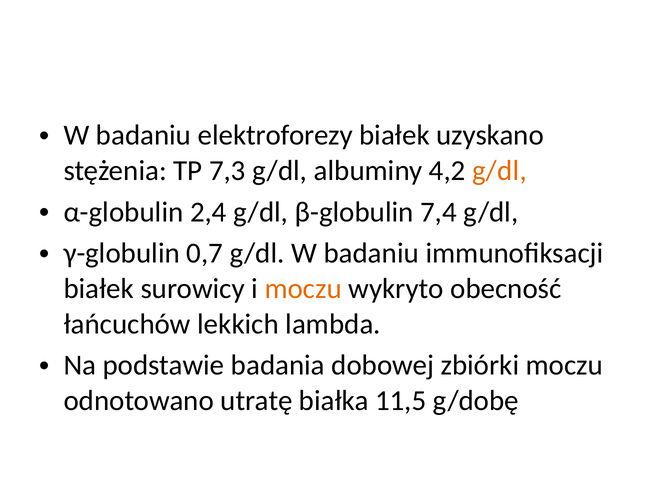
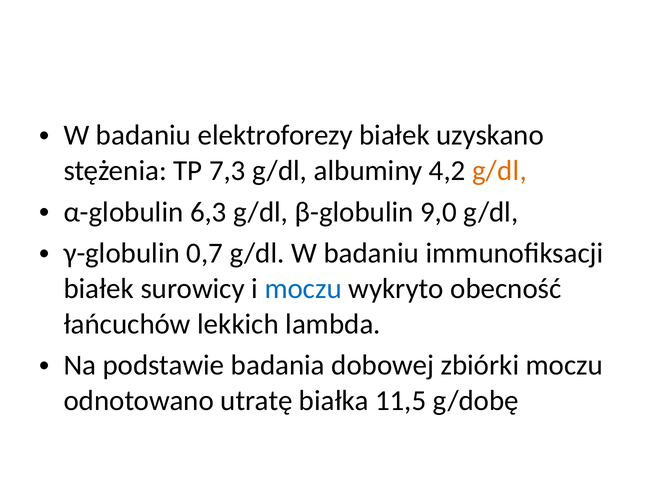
2,4: 2,4 -> 6,3
7,4: 7,4 -> 9,0
moczu at (303, 289) colour: orange -> blue
